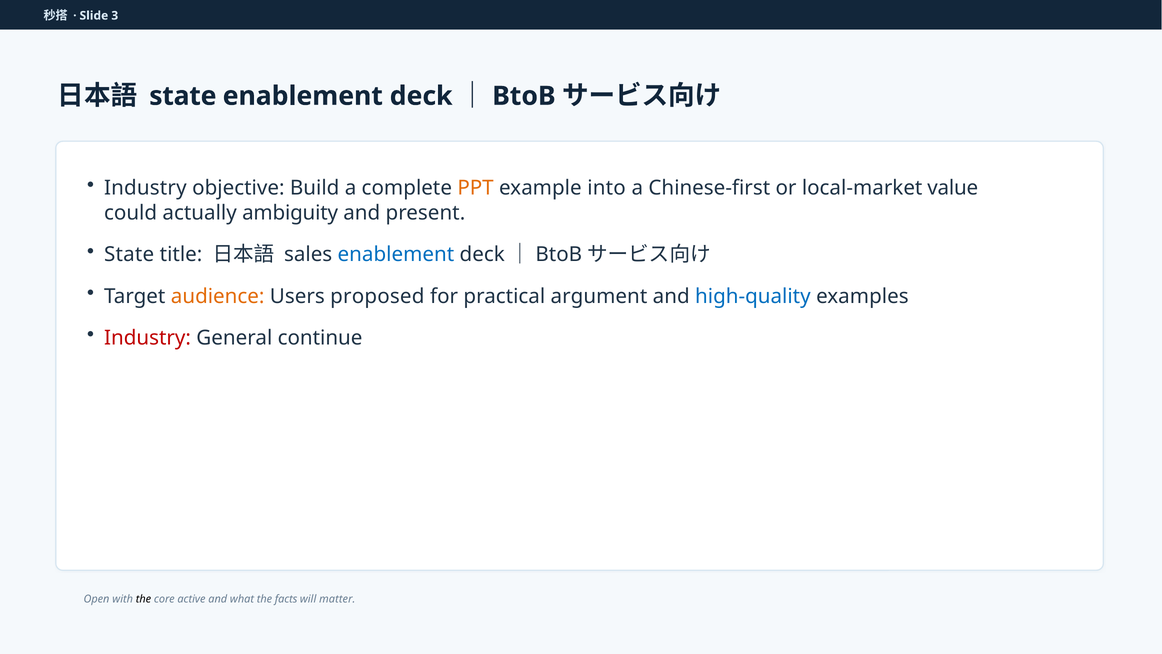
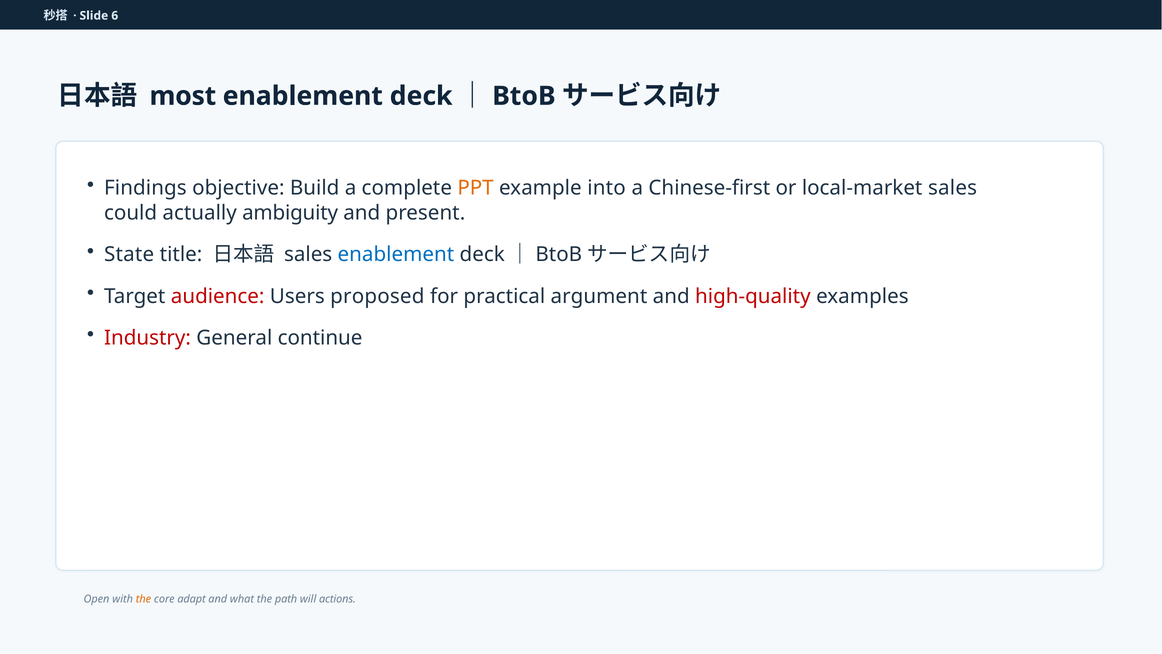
3: 3 -> 6
state at (183, 96): state -> most
Industry at (145, 188): Industry -> Findings
local-market value: value -> sales
audience colour: orange -> red
high-quality colour: blue -> red
the at (143, 599) colour: black -> orange
active: active -> adapt
facts: facts -> path
matter: matter -> actions
